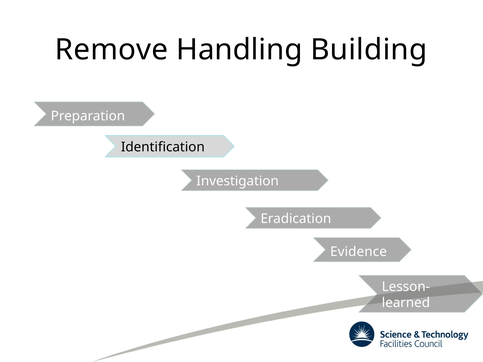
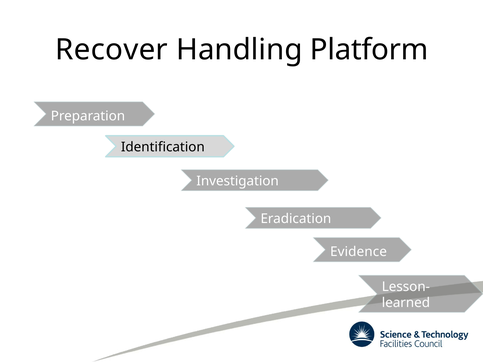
Remove: Remove -> Recover
Building: Building -> Platform
